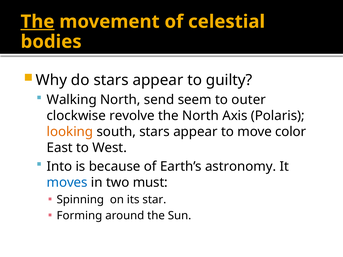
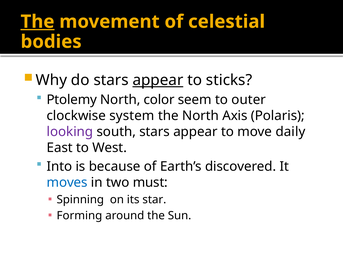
appear at (158, 80) underline: none -> present
guilty: guilty -> sticks
Walking: Walking -> Ptolemy
send: send -> color
revolve: revolve -> system
looking colour: orange -> purple
color: color -> daily
astronomy: astronomy -> discovered
